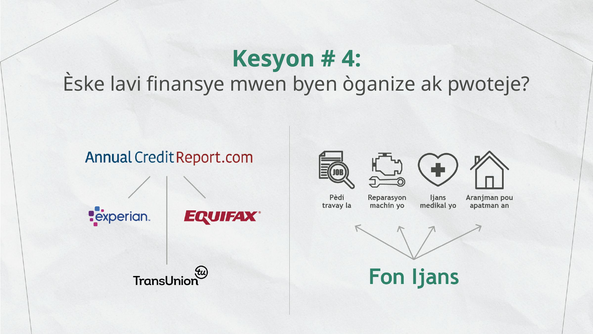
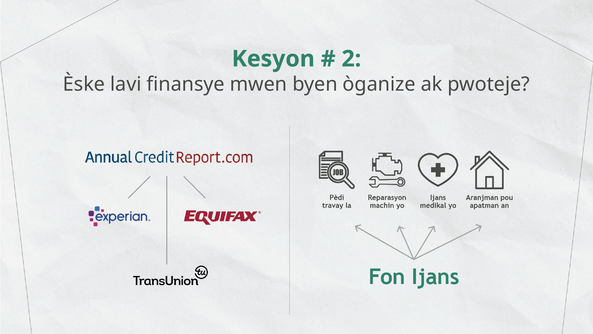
4: 4 -> 2
